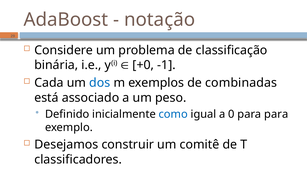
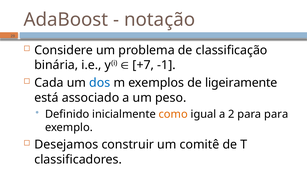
+0: +0 -> +7
combinadas: combinadas -> ligeiramente
como colour: blue -> orange
0: 0 -> 2
